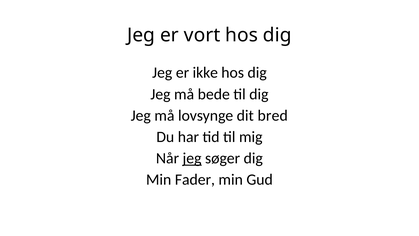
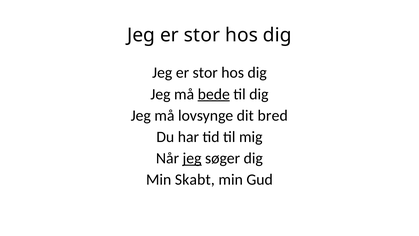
vort at (202, 35): vort -> stor
ikke at (205, 73): ikke -> stor
bede underline: none -> present
Fader: Fader -> Skabt
